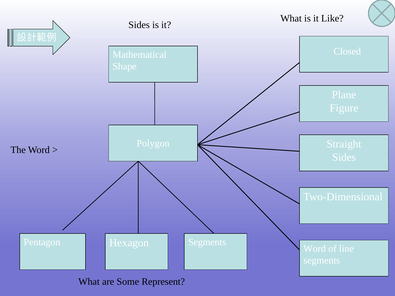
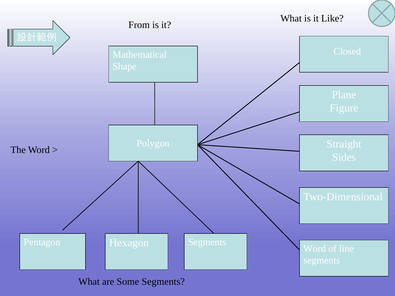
Sides at (139, 25): Sides -> From
Some Represent: Represent -> Segments
